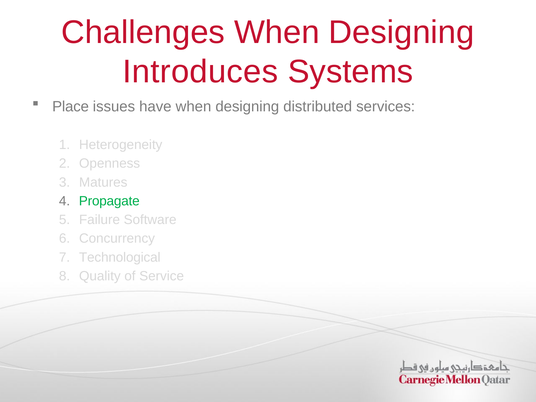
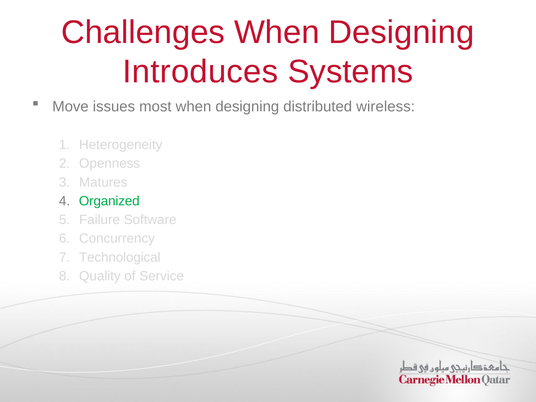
Place: Place -> Move
have: have -> most
services: services -> wireless
Propagate: Propagate -> Organized
